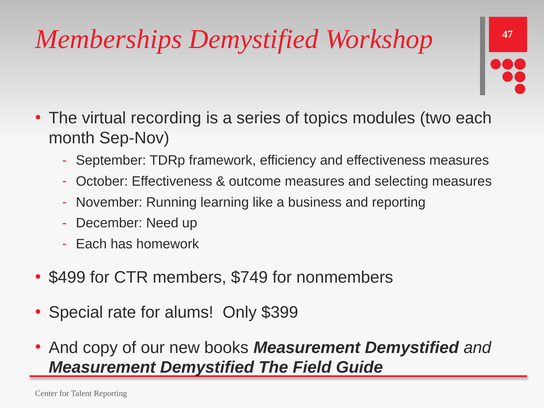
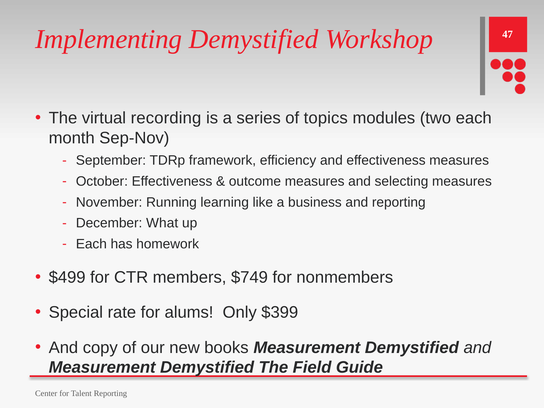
Memberships: Memberships -> Implementing
Need: Need -> What
